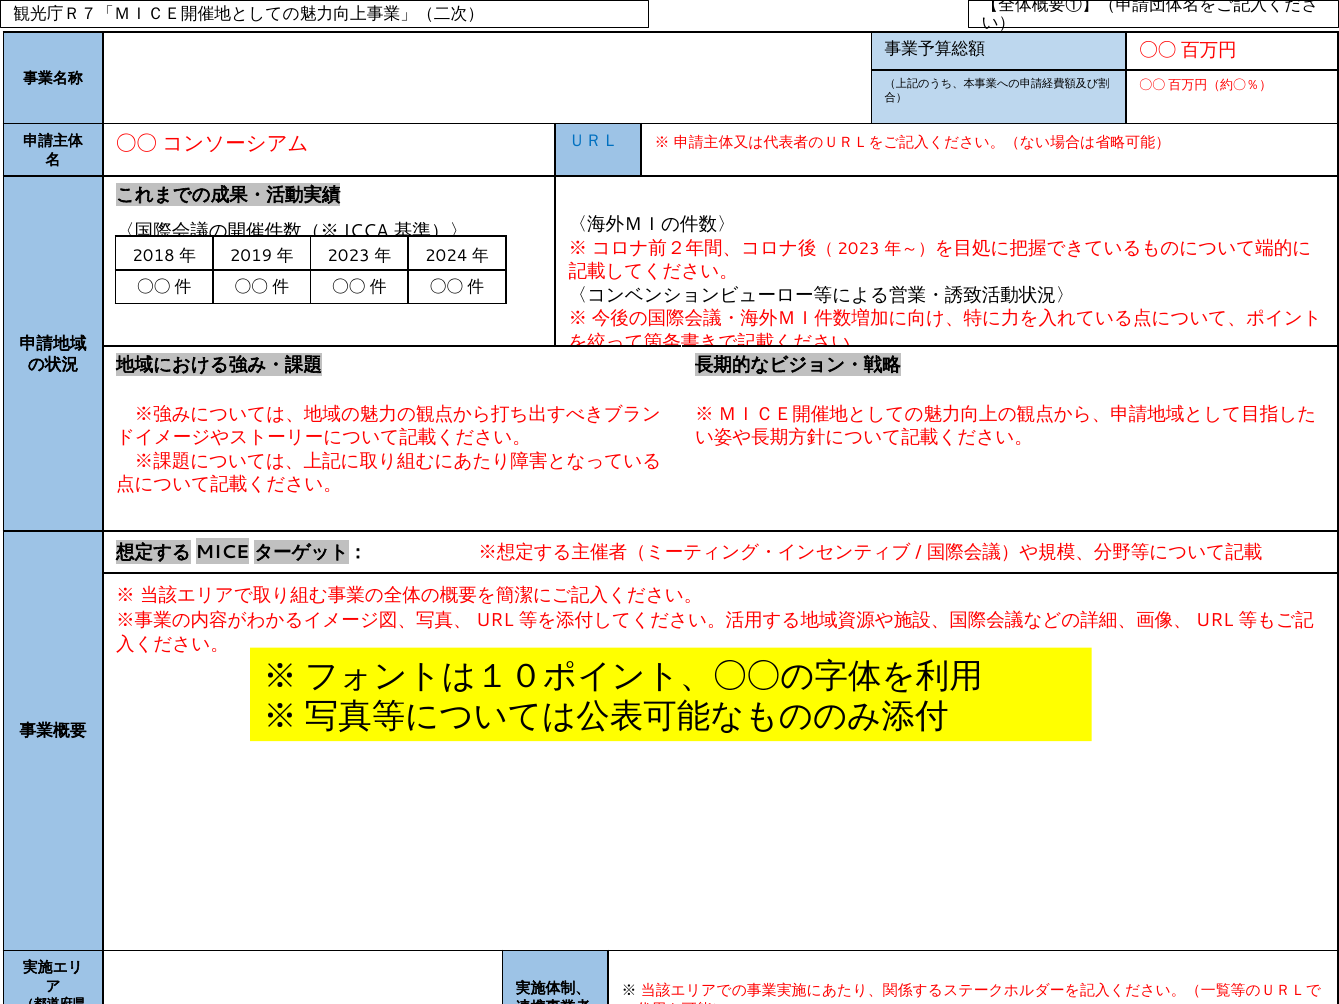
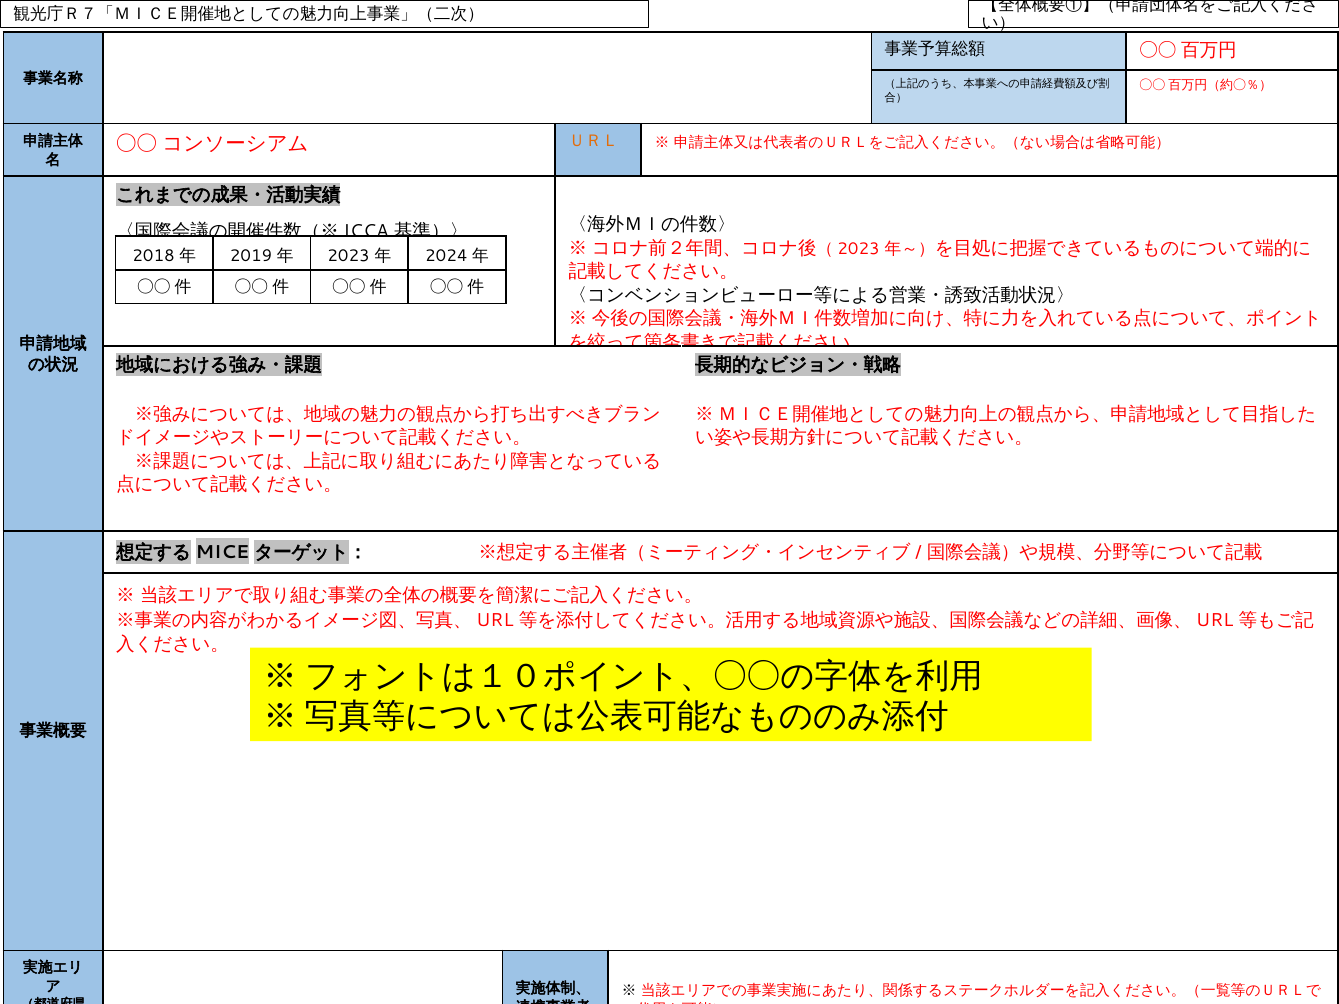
ＵＲＬ colour: blue -> orange
